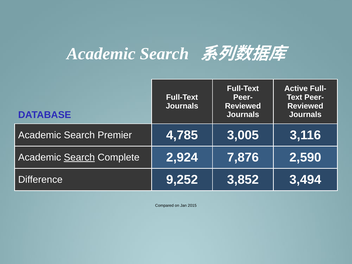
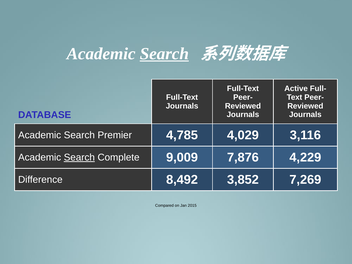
Search at (164, 54) underline: none -> present
3,005: 3,005 -> 4,029
2,924: 2,924 -> 9,009
2,590: 2,590 -> 4,229
9,252: 9,252 -> 8,492
3,494: 3,494 -> 7,269
